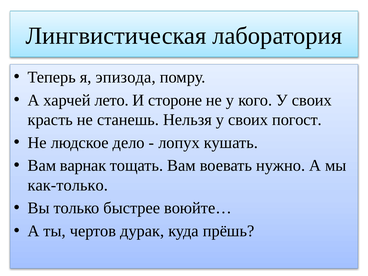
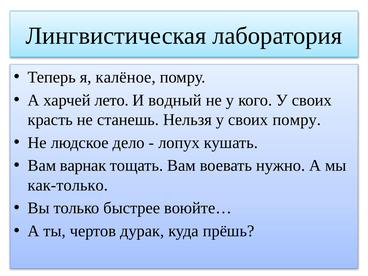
эпизода: эпизода -> калёное
стороне: стороне -> водный
своих погост: погост -> помру
